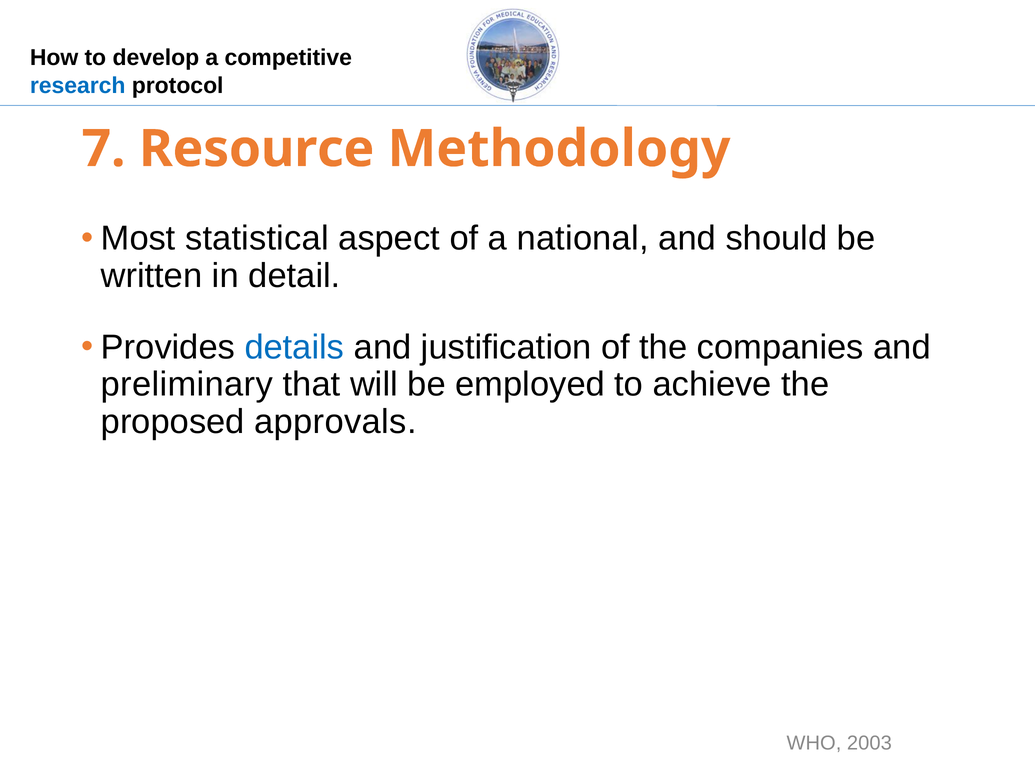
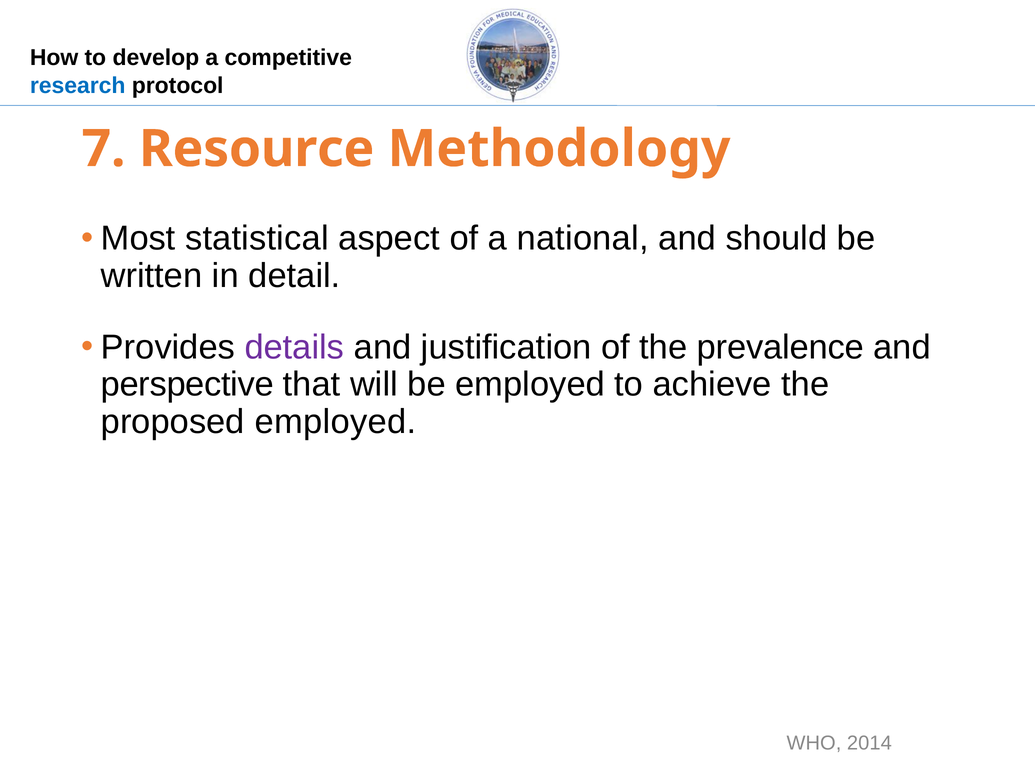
details colour: blue -> purple
companies: companies -> prevalence
preliminary: preliminary -> perspective
proposed approvals: approvals -> employed
2003: 2003 -> 2014
